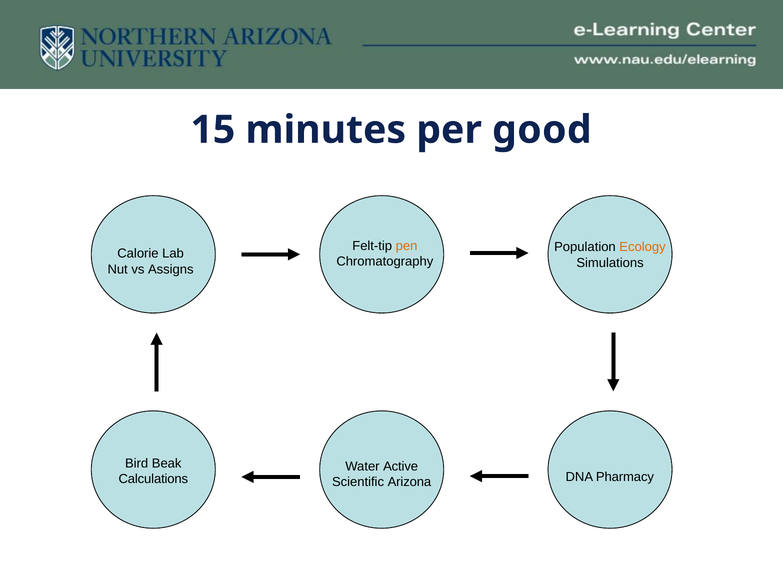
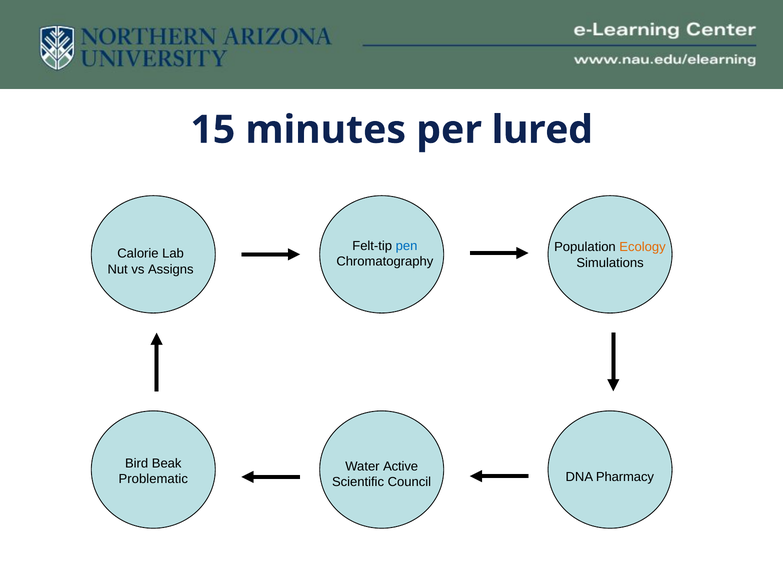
good: good -> lured
pen colour: orange -> blue
Calculations: Calculations -> Problematic
Arizona: Arizona -> Council
